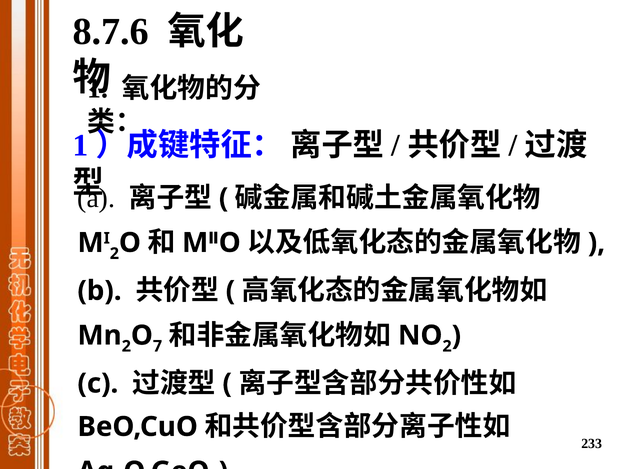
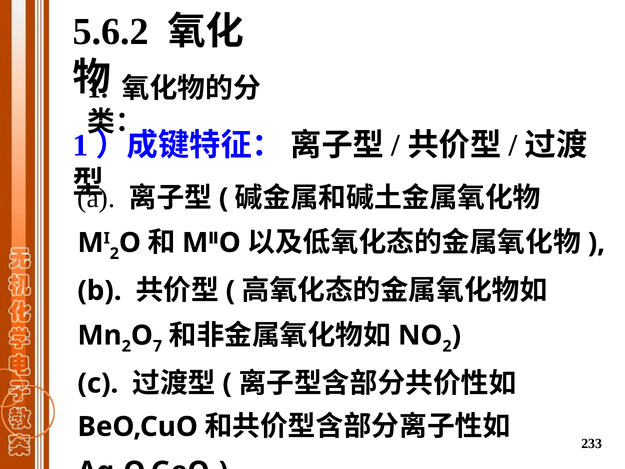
8.7.6: 8.7.6 -> 5.6.2
